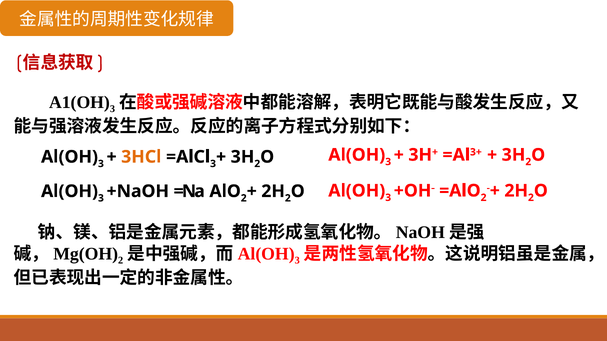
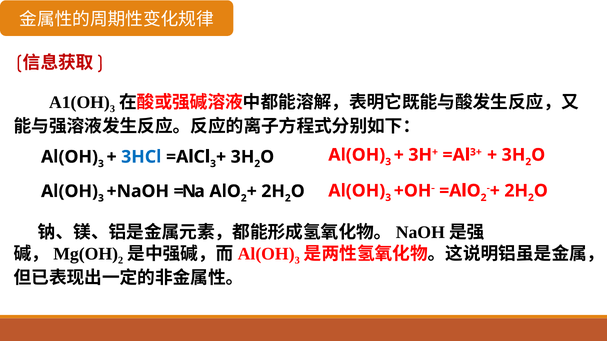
3HCl colour: orange -> blue
